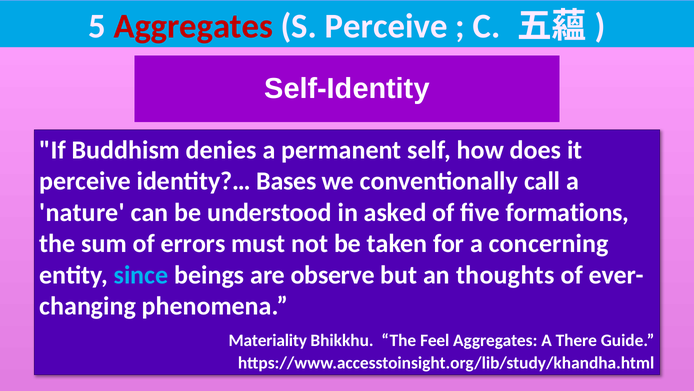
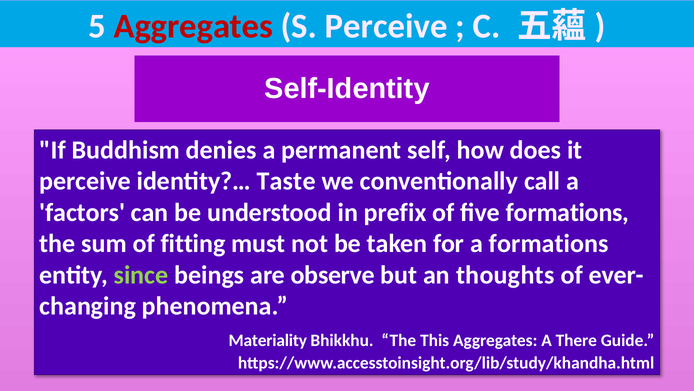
Bases: Bases -> Taste
nature: nature -> factors
asked: asked -> prefix
errors: errors -> fitting
a concerning: concerning -> formations
since colour: light blue -> light green
Feel: Feel -> This
